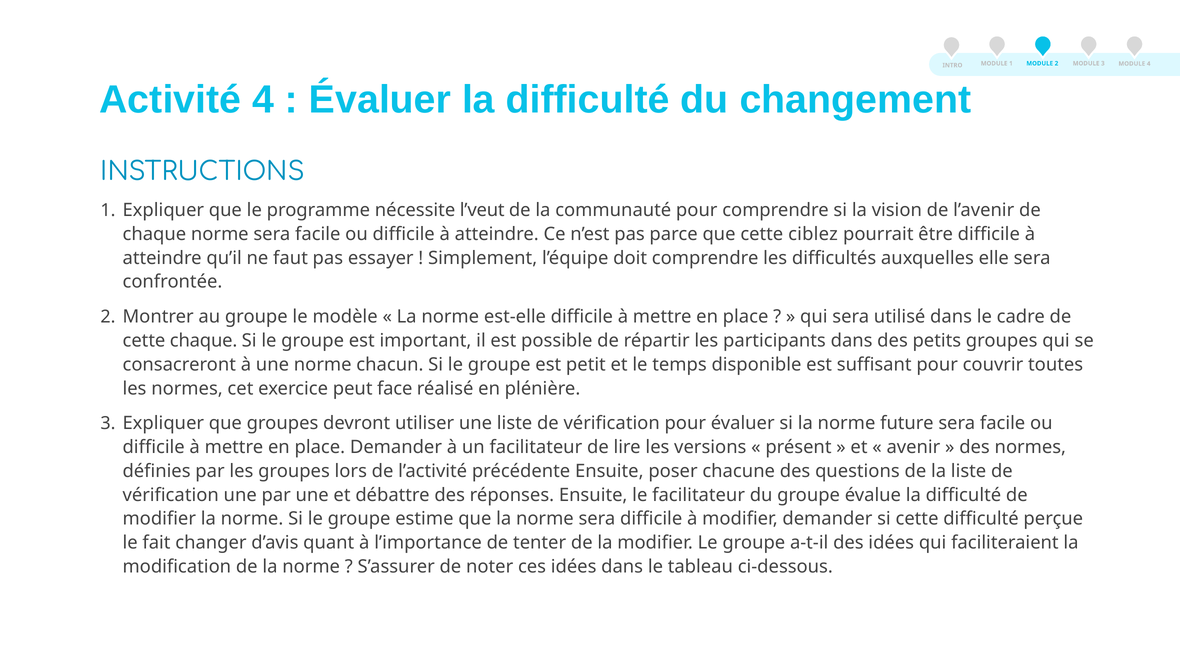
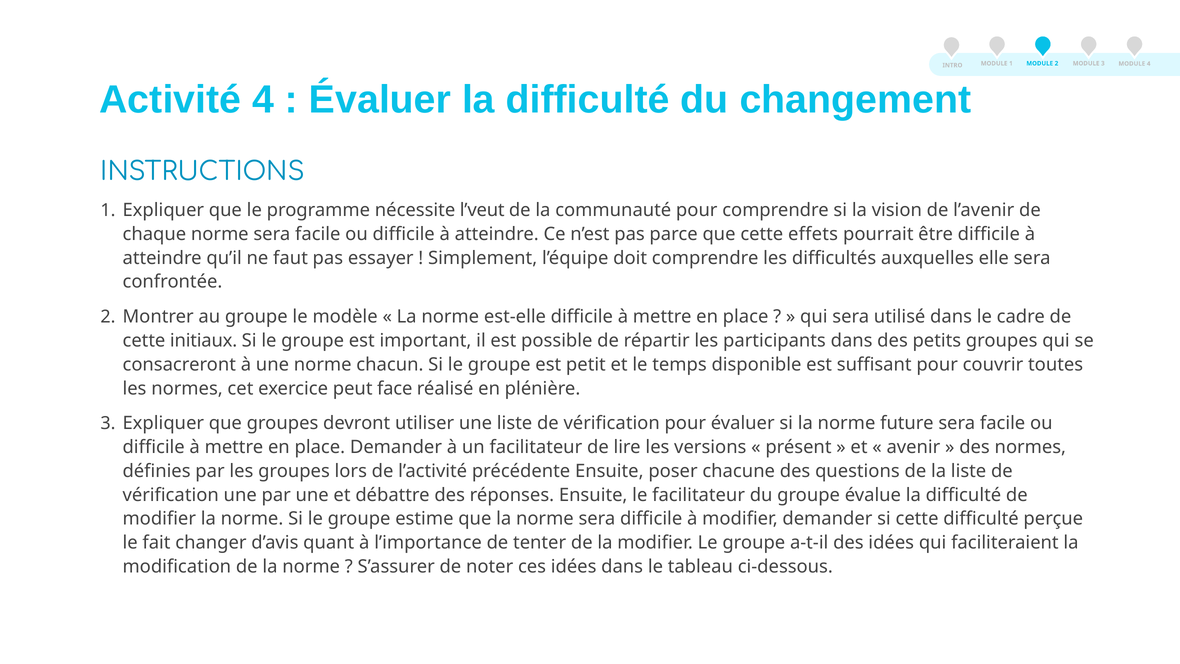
ciblez: ciblez -> effets
cette chaque: chaque -> initiaux
